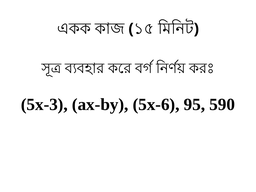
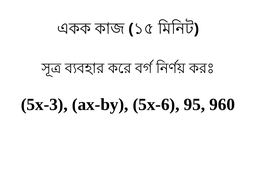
590: 590 -> 960
